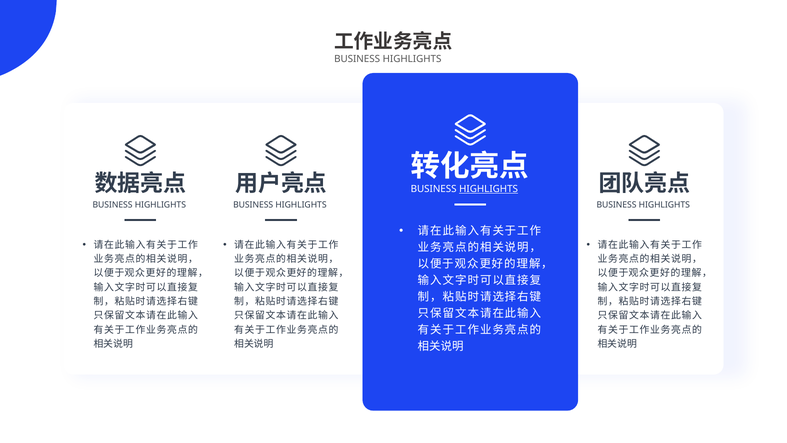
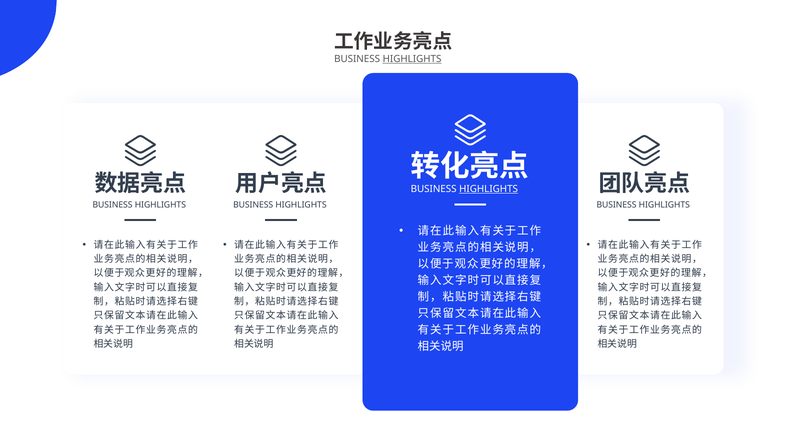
HIGHLIGHTS at (412, 59) underline: none -> present
